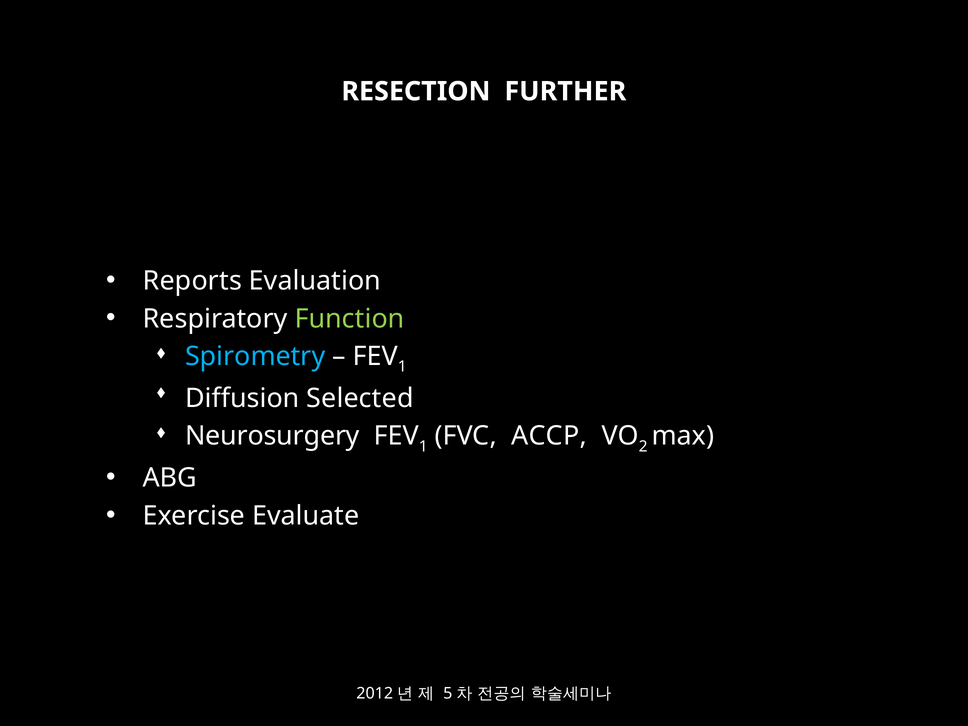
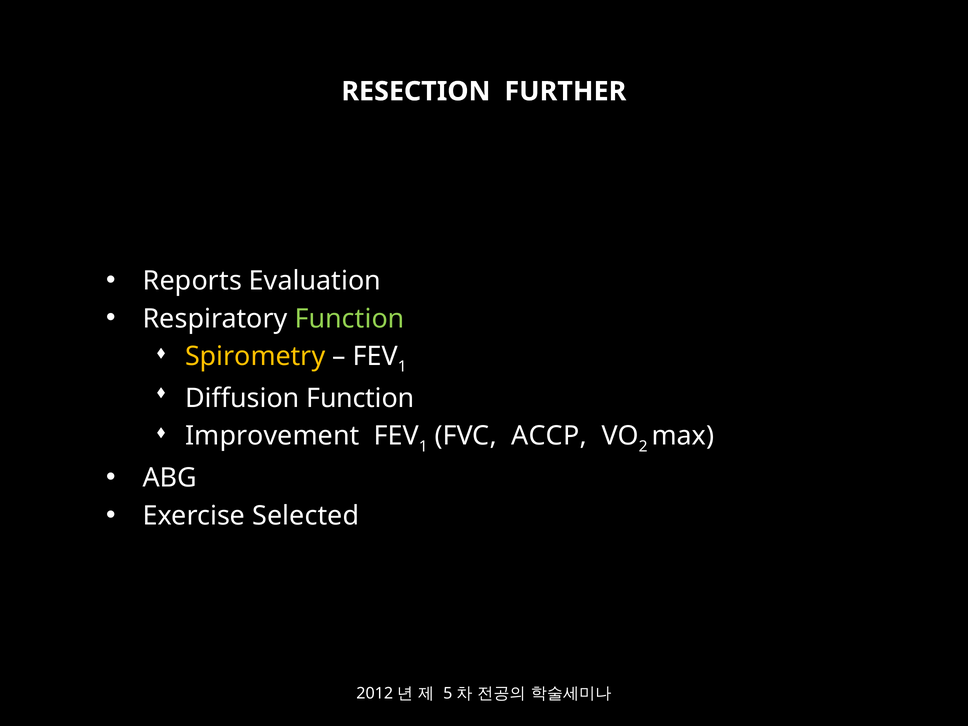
Spirometry colour: light blue -> yellow
Diffusion Selected: Selected -> Function
Neurosurgery: Neurosurgery -> Improvement
Evaluate: Evaluate -> Selected
